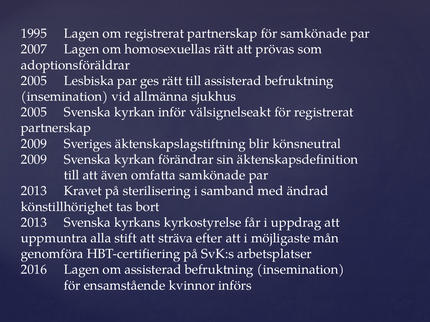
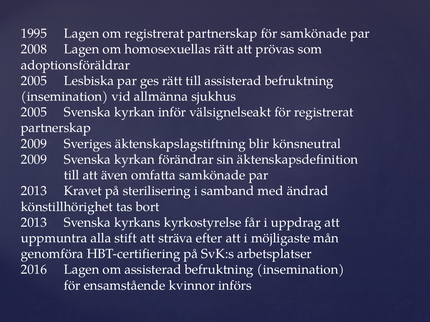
2007: 2007 -> 2008
